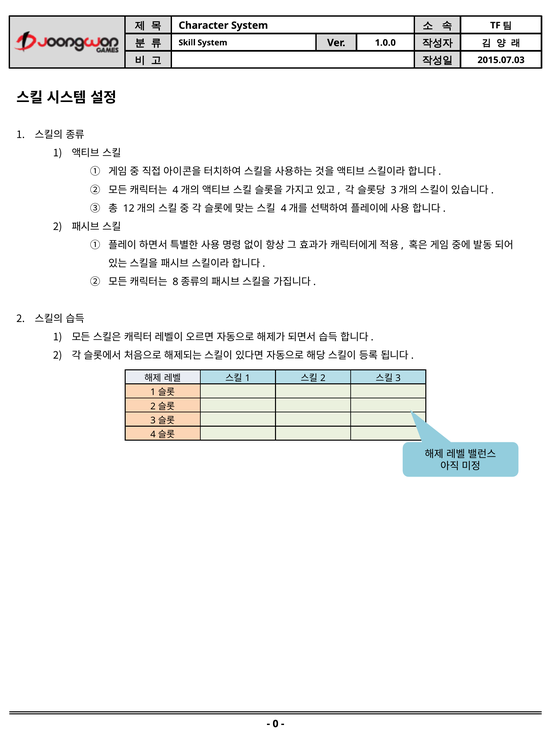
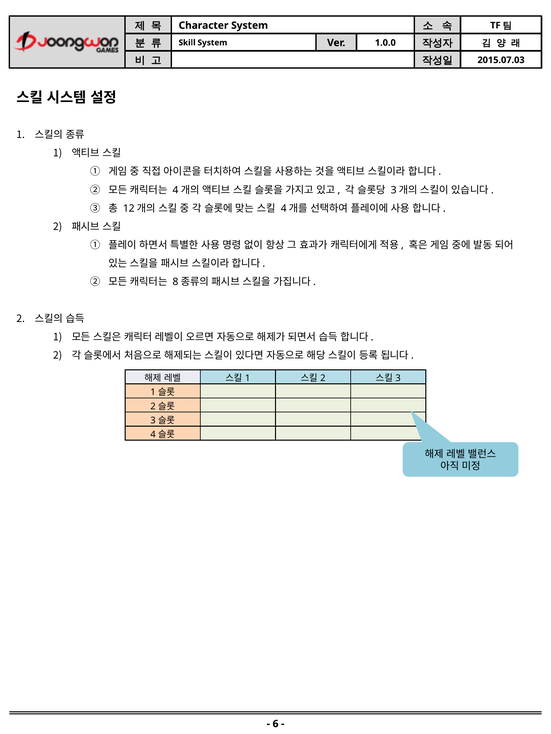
0: 0 -> 6
